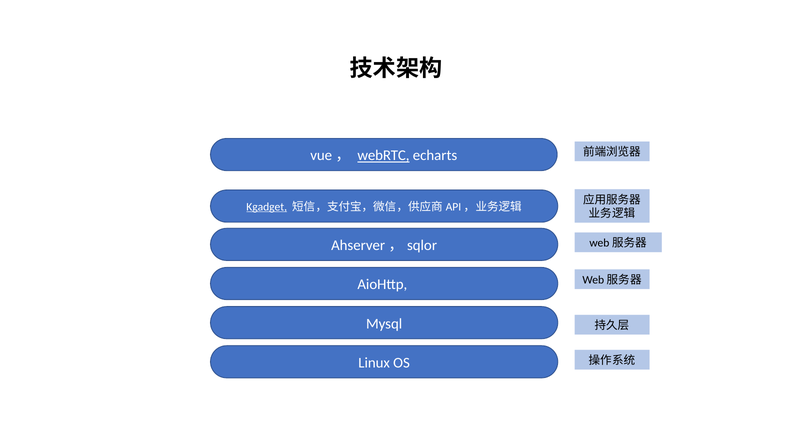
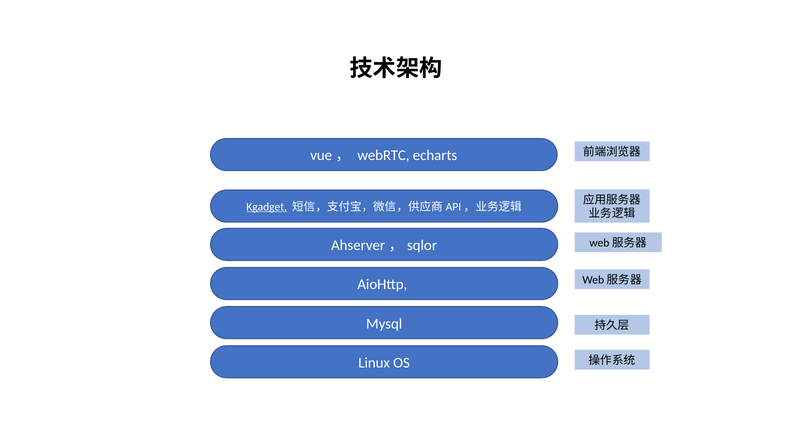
webRTC underline: present -> none
